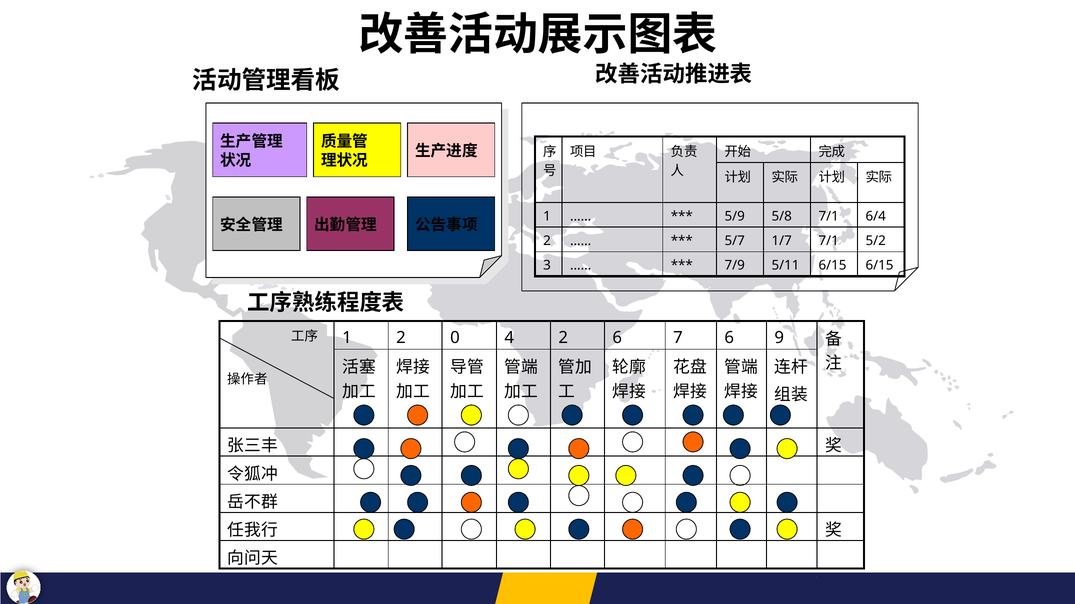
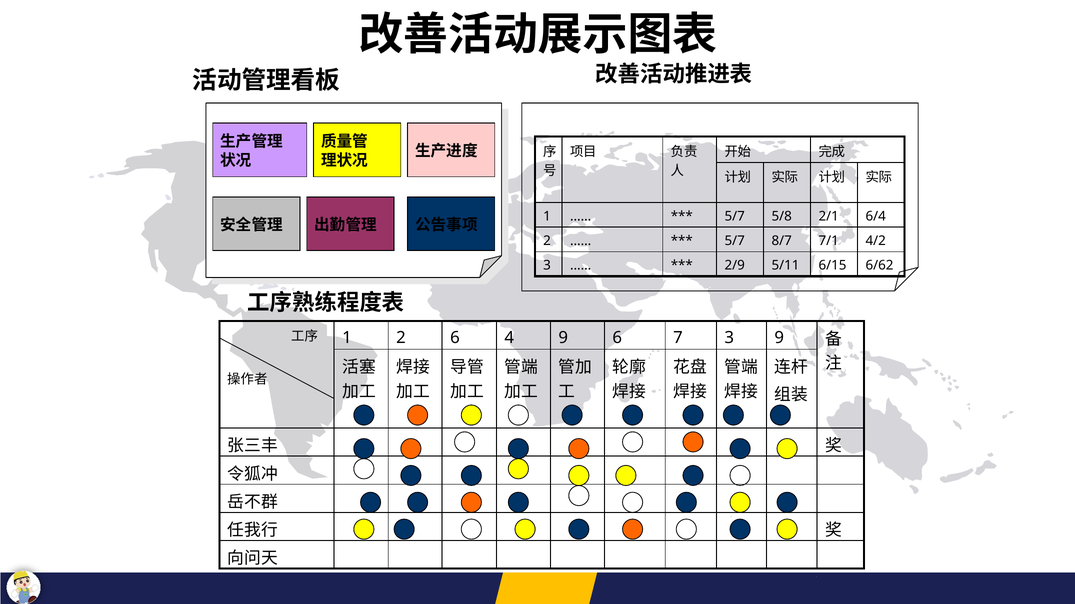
5/9 at (735, 217): 5/9 -> 5/7
5/8 7/1: 7/1 -> 2/1
1/7: 1/7 -> 8/7
5/2: 5/2 -> 4/2
7/9: 7/9 -> 2/9
6/15 6/15: 6/15 -> 6/62
2 0: 0 -> 6
4 2: 2 -> 9
7 6: 6 -> 3
